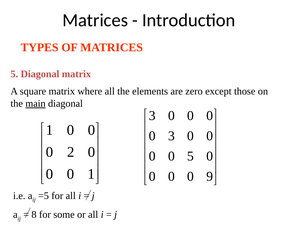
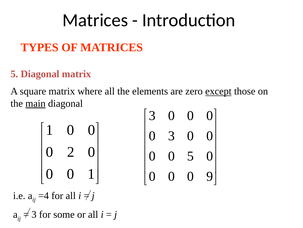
except underline: none -> present
=5: =5 -> =4
8 at (34, 214): 8 -> 3
